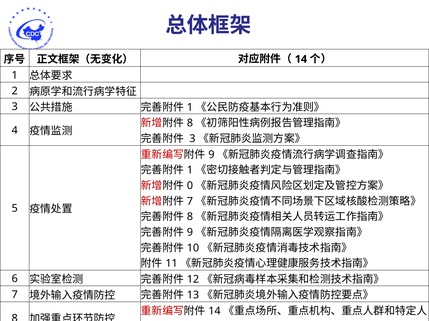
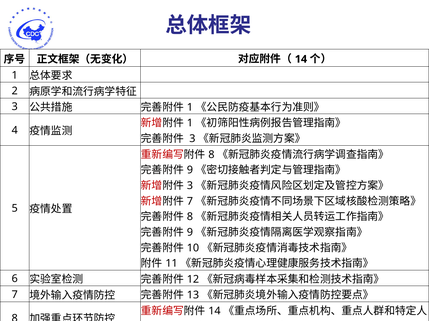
8 at (190, 123): 8 -> 1
9 at (211, 155): 9 -> 8
1 at (190, 170): 1 -> 9
0 at (190, 186): 0 -> 3
